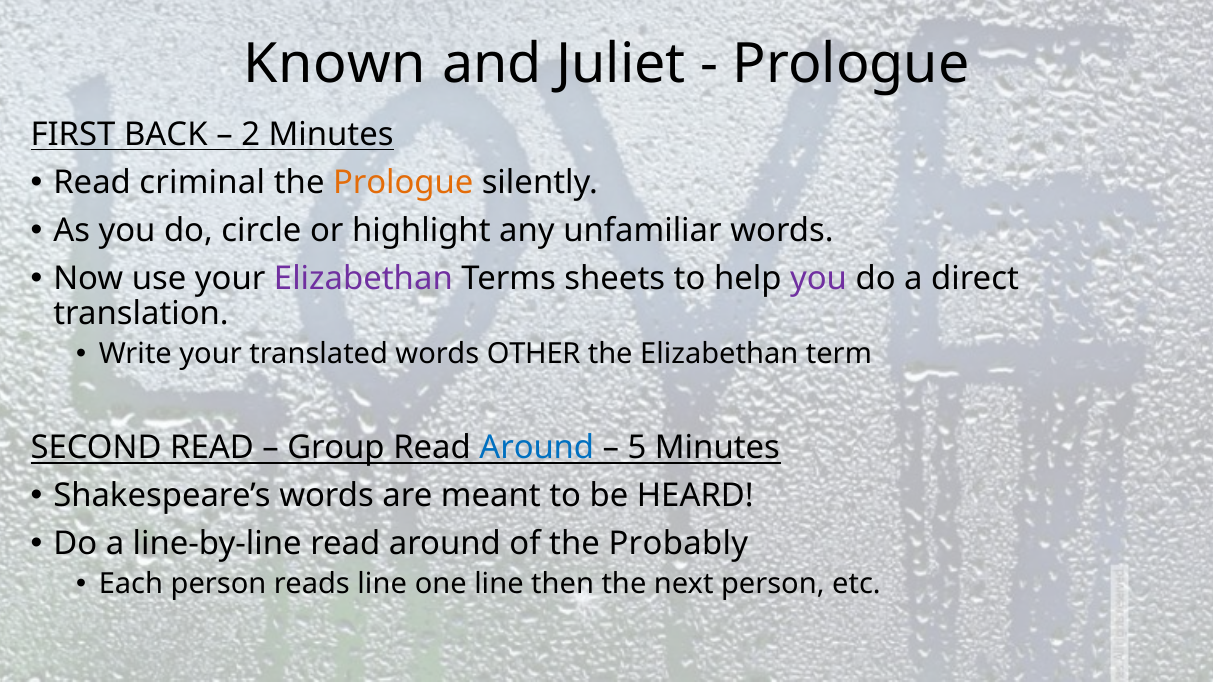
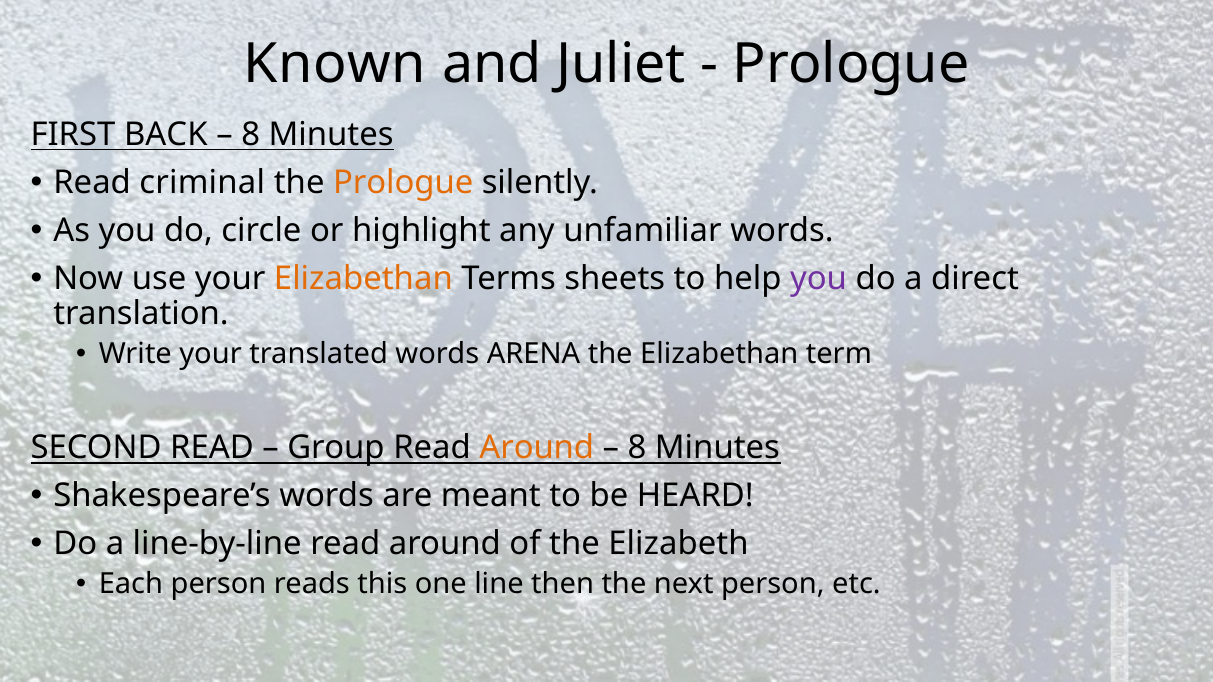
2 at (251, 135): 2 -> 8
Elizabethan at (363, 279) colour: purple -> orange
OTHER: OTHER -> ARENA
Around at (537, 448) colour: blue -> orange
5 at (637, 448): 5 -> 8
Probably: Probably -> Elizabeth
reads line: line -> this
